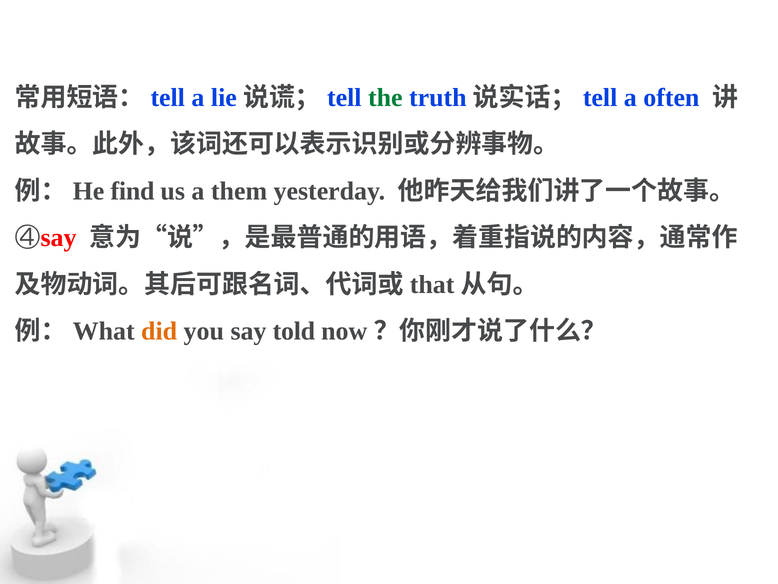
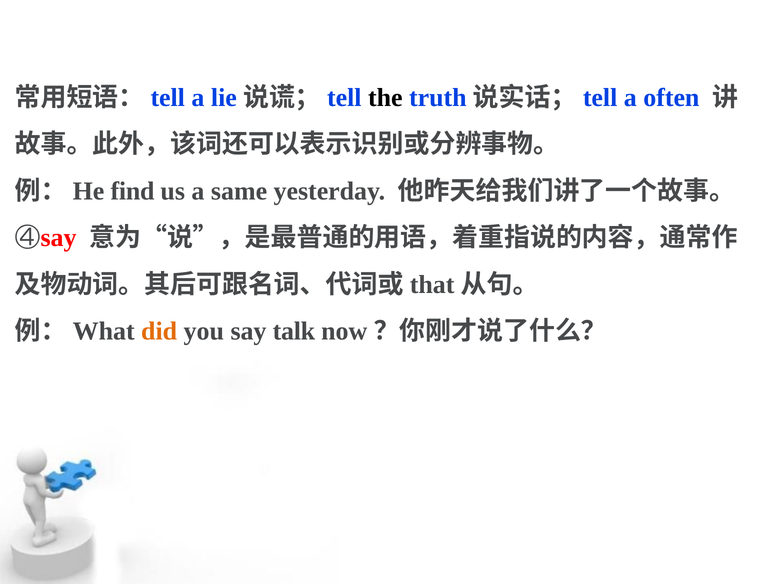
the colour: green -> black
them: them -> same
told: told -> talk
